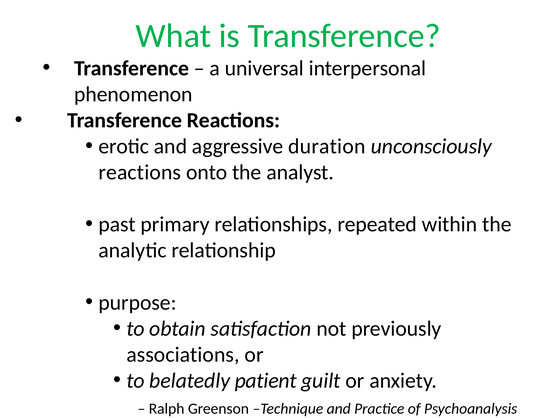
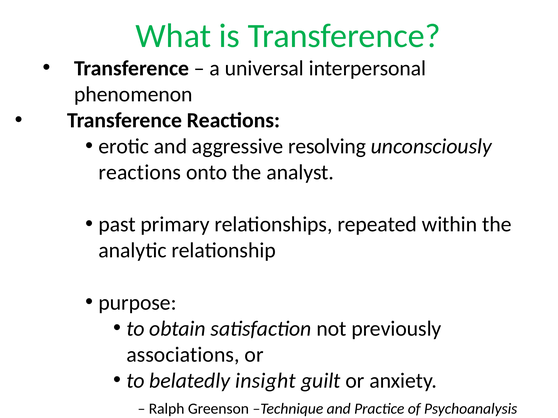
duration: duration -> resolving
patient: patient -> insight
